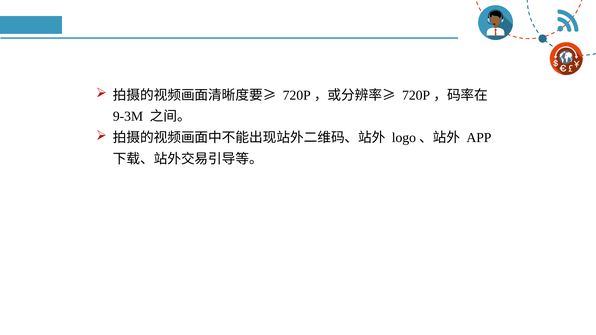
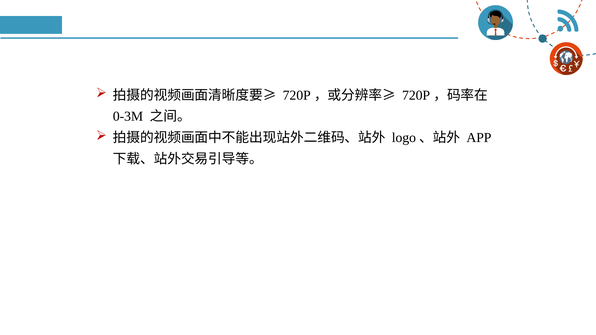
9-3M: 9-3M -> 0-3M
